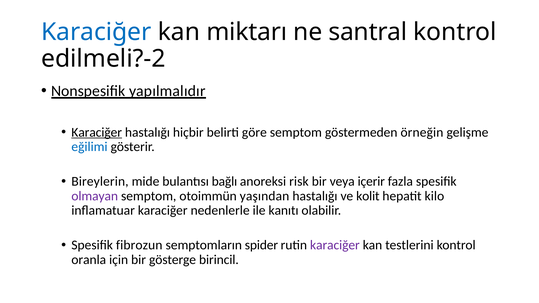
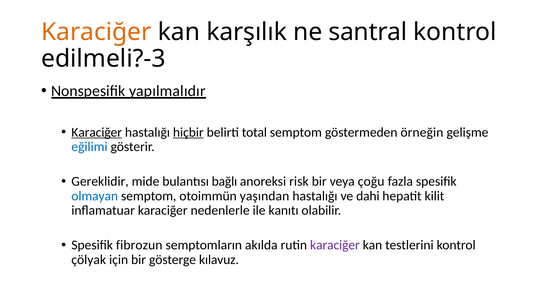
Karaciğer at (96, 32) colour: blue -> orange
miktarı: miktarı -> karşılık
edilmeli?-2: edilmeli?-2 -> edilmeli?-3
hiçbir underline: none -> present
göre: göre -> total
Bireylerin: Bireylerin -> Gereklidir
içerir: içerir -> çoğu
olmayan colour: purple -> blue
kolit: kolit -> dahi
kilo: kilo -> kilit
spider: spider -> akılda
oranla: oranla -> çölyak
birincil: birincil -> kılavuz
